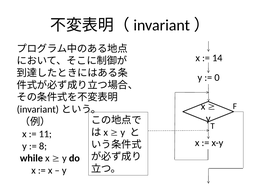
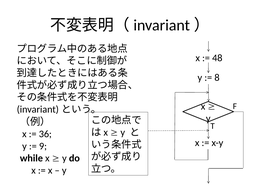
14: 14 -> 48
0: 0 -> 8
11: 11 -> 36
8: 8 -> 9
